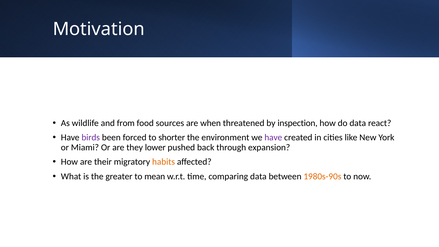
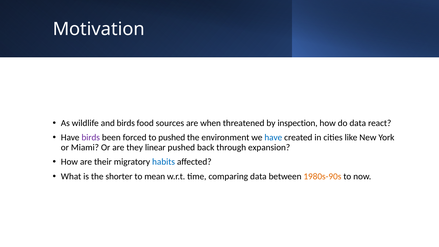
and from: from -> birds
to shorter: shorter -> pushed
have at (273, 138) colour: purple -> blue
lower: lower -> linear
habits colour: orange -> blue
greater: greater -> shorter
